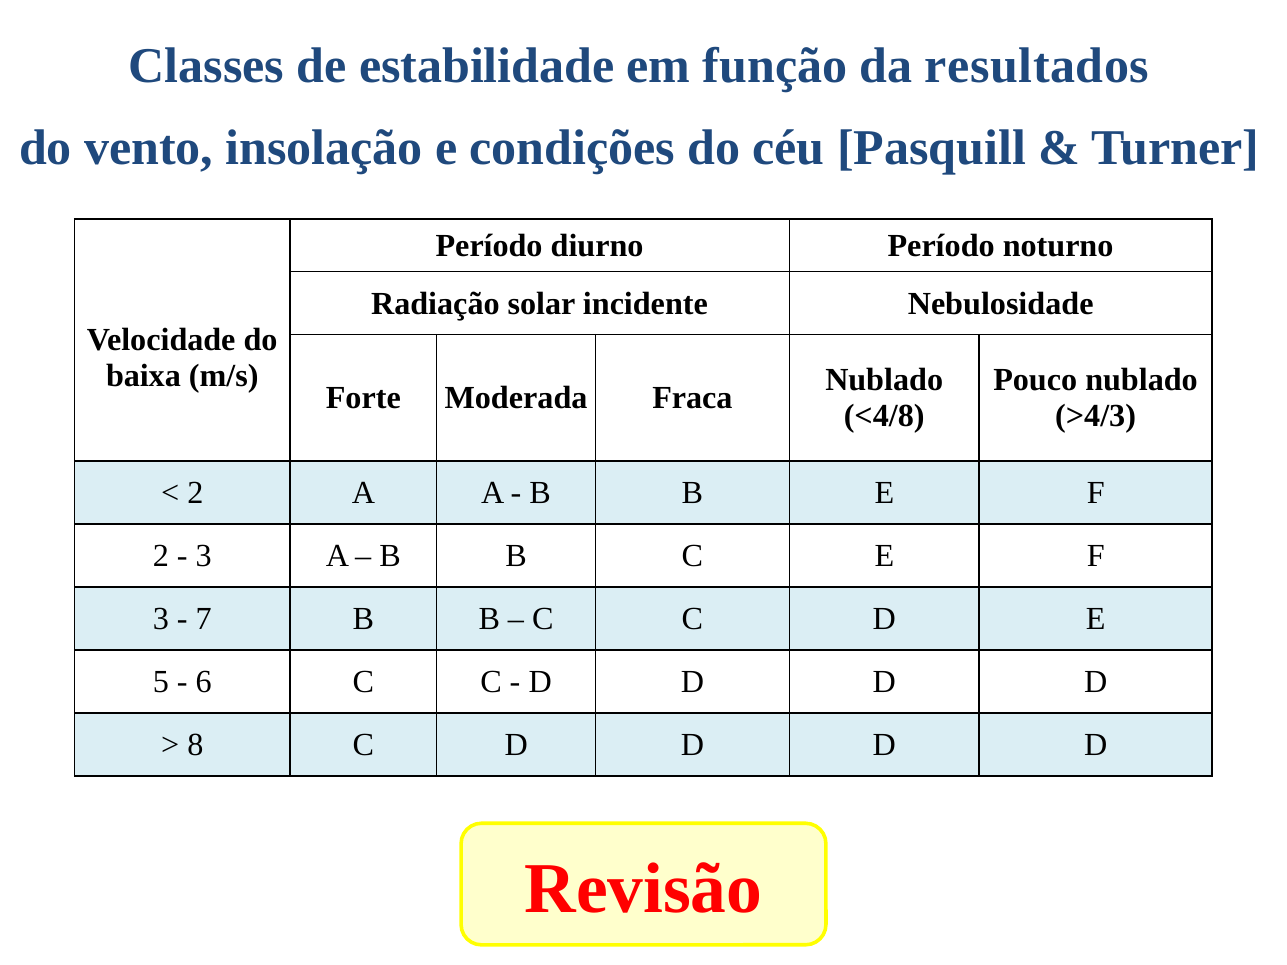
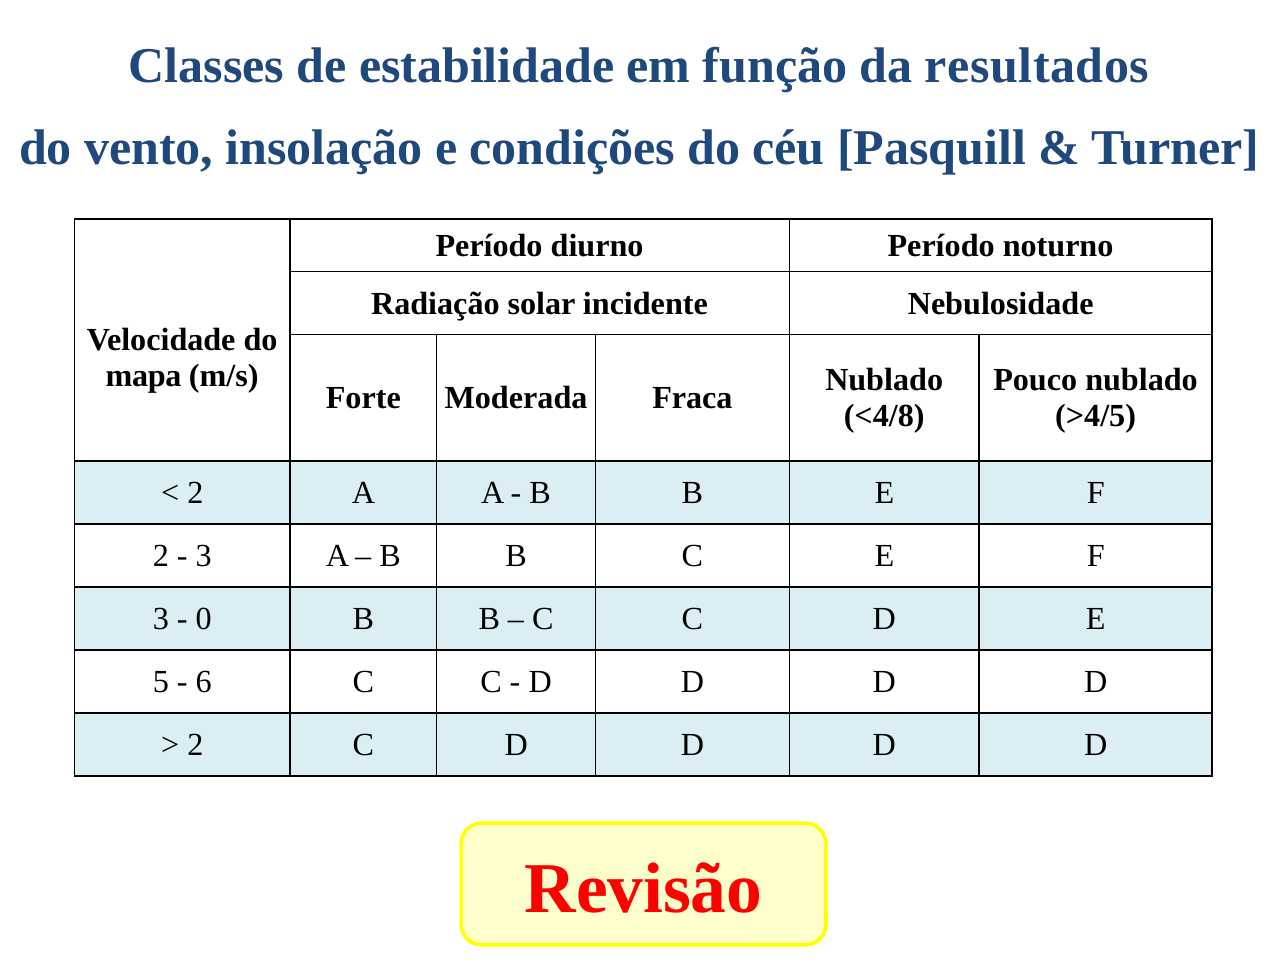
baixa: baixa -> mapa
>4/3: >4/3 -> >4/5
7: 7 -> 0
8 at (195, 745): 8 -> 2
